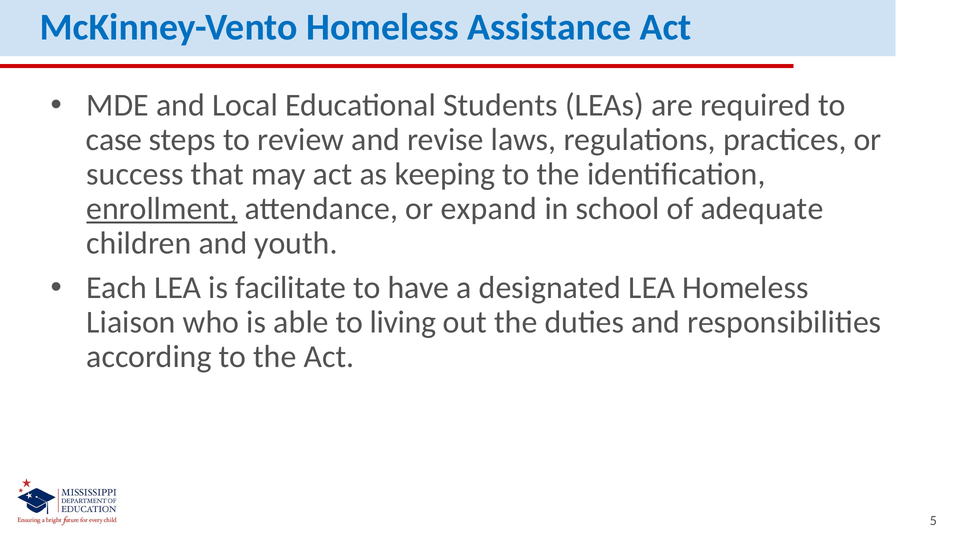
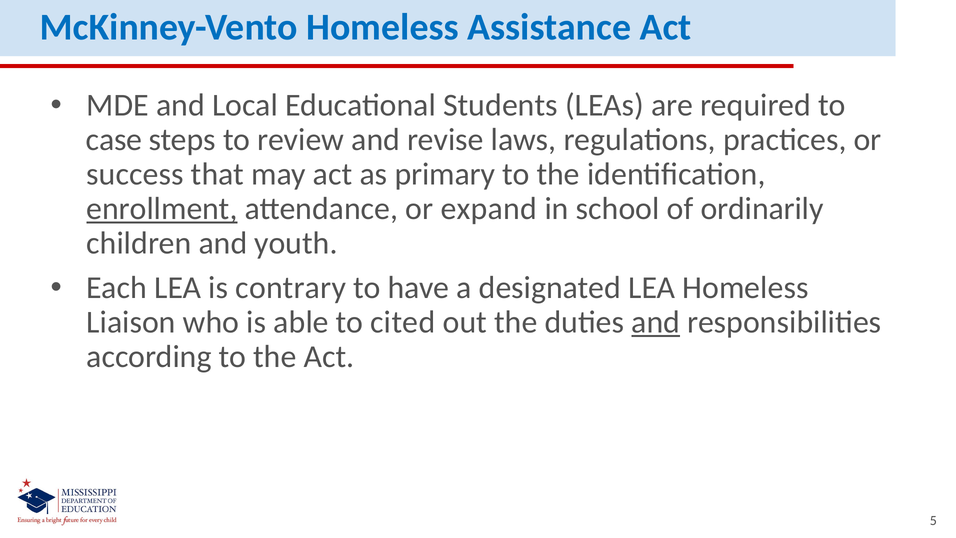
keeping: keeping -> primary
adequate: adequate -> ordinarily
facilitate: facilitate -> contrary
living: living -> cited
and at (656, 322) underline: none -> present
